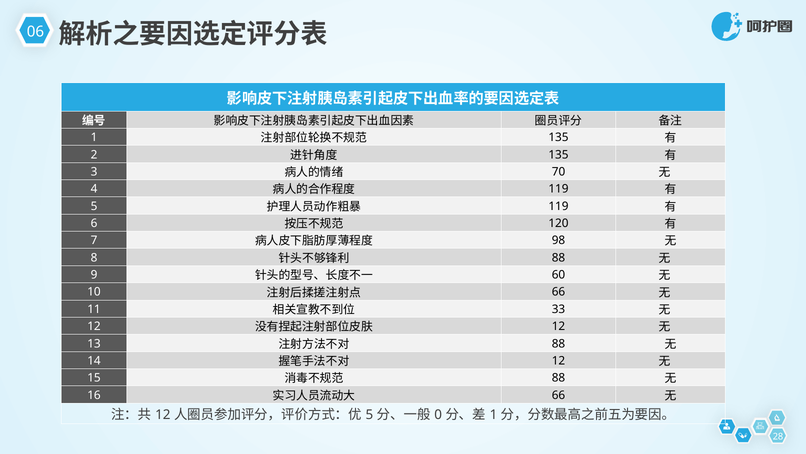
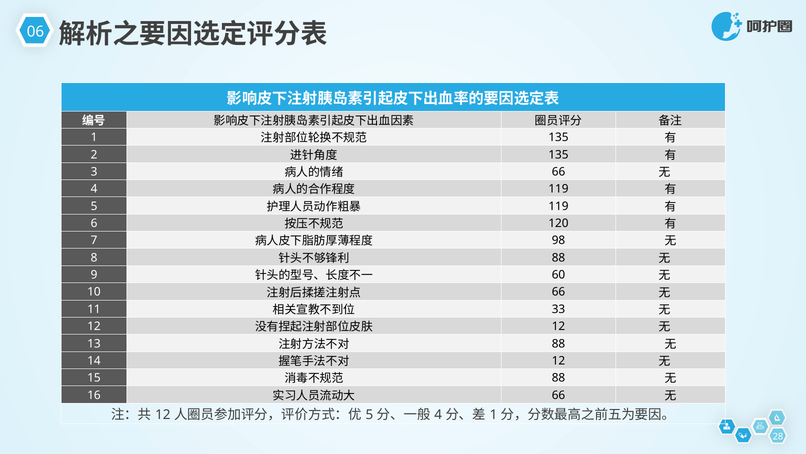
70 at (559, 172): 70 -> 66
0 at (438, 414): 0 -> 4
